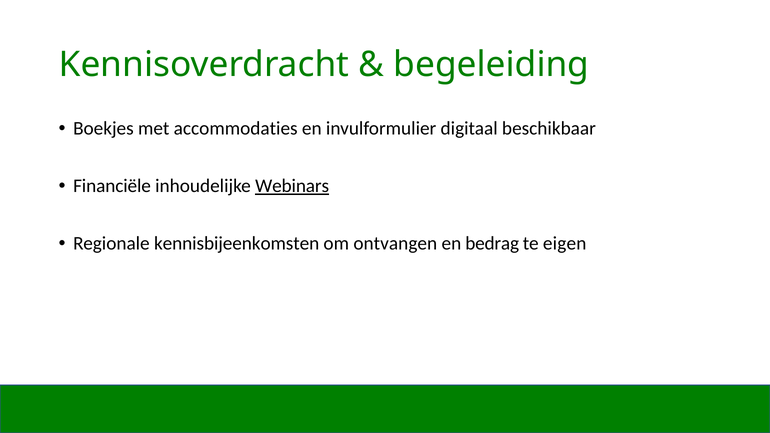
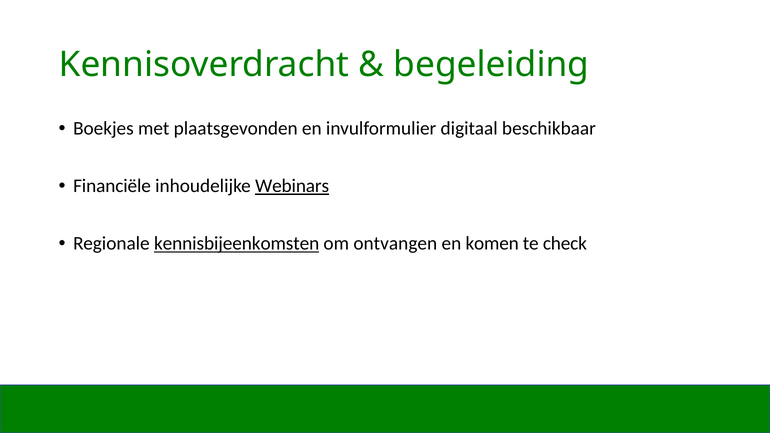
accommodaties: accommodaties -> plaatsgevonden
kennisbijeenkomsten underline: none -> present
bedrag: bedrag -> komen
eigen: eigen -> check
